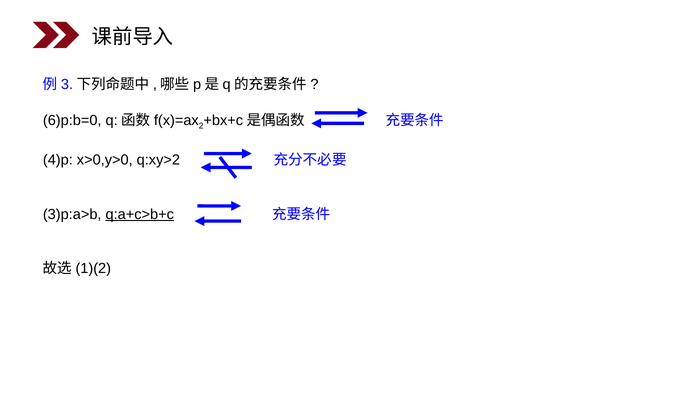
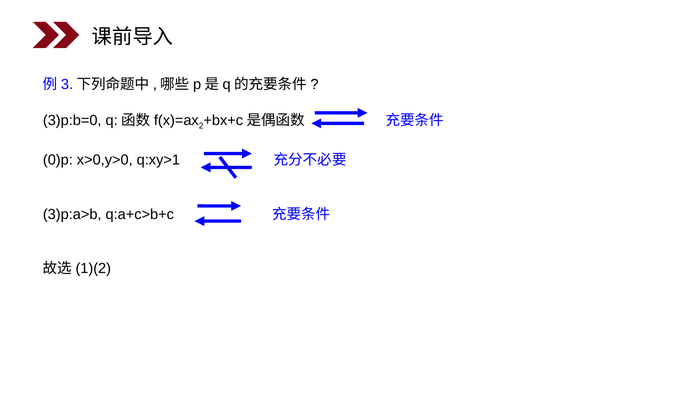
6)p:b=0: 6)p:b=0 -> 3)p:b=0
4)p: 4)p -> 0)p
q:xy>2: q:xy>2 -> q:xy>1
q:a+c>b+c underline: present -> none
